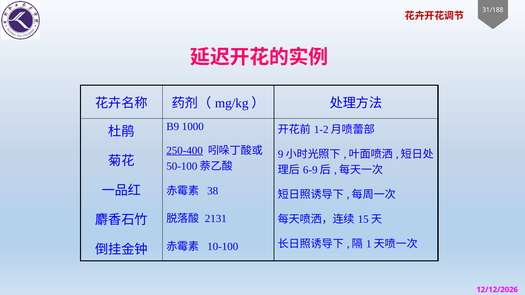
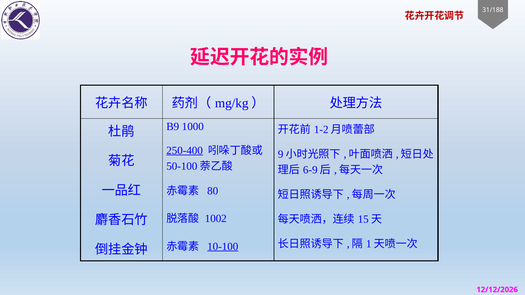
38: 38 -> 80
2131: 2131 -> 1002
10-100 underline: none -> present
